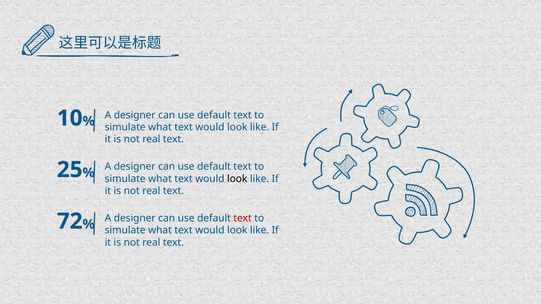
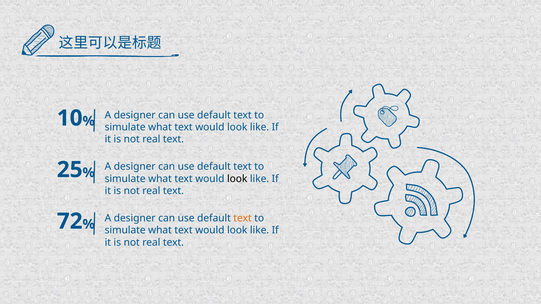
text at (243, 218) colour: red -> orange
